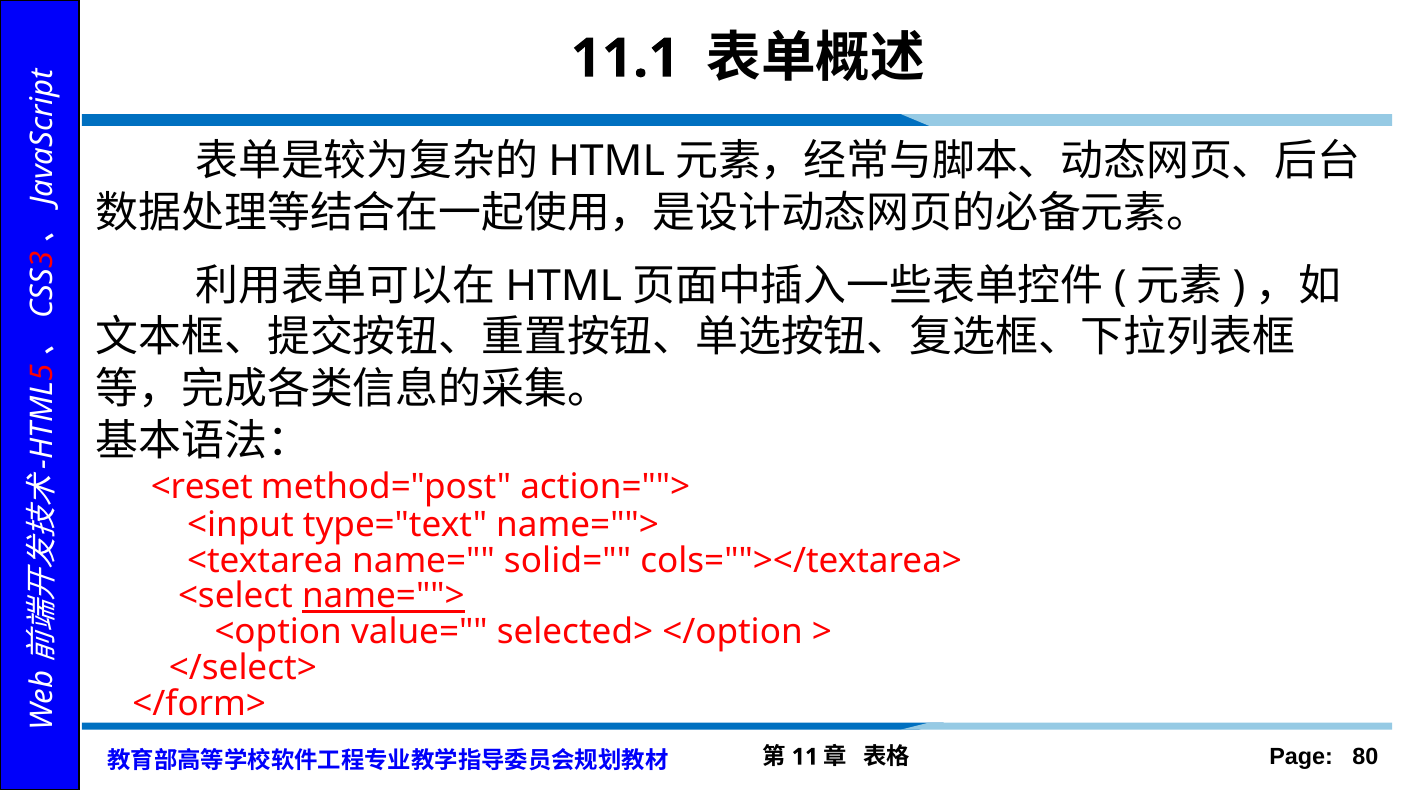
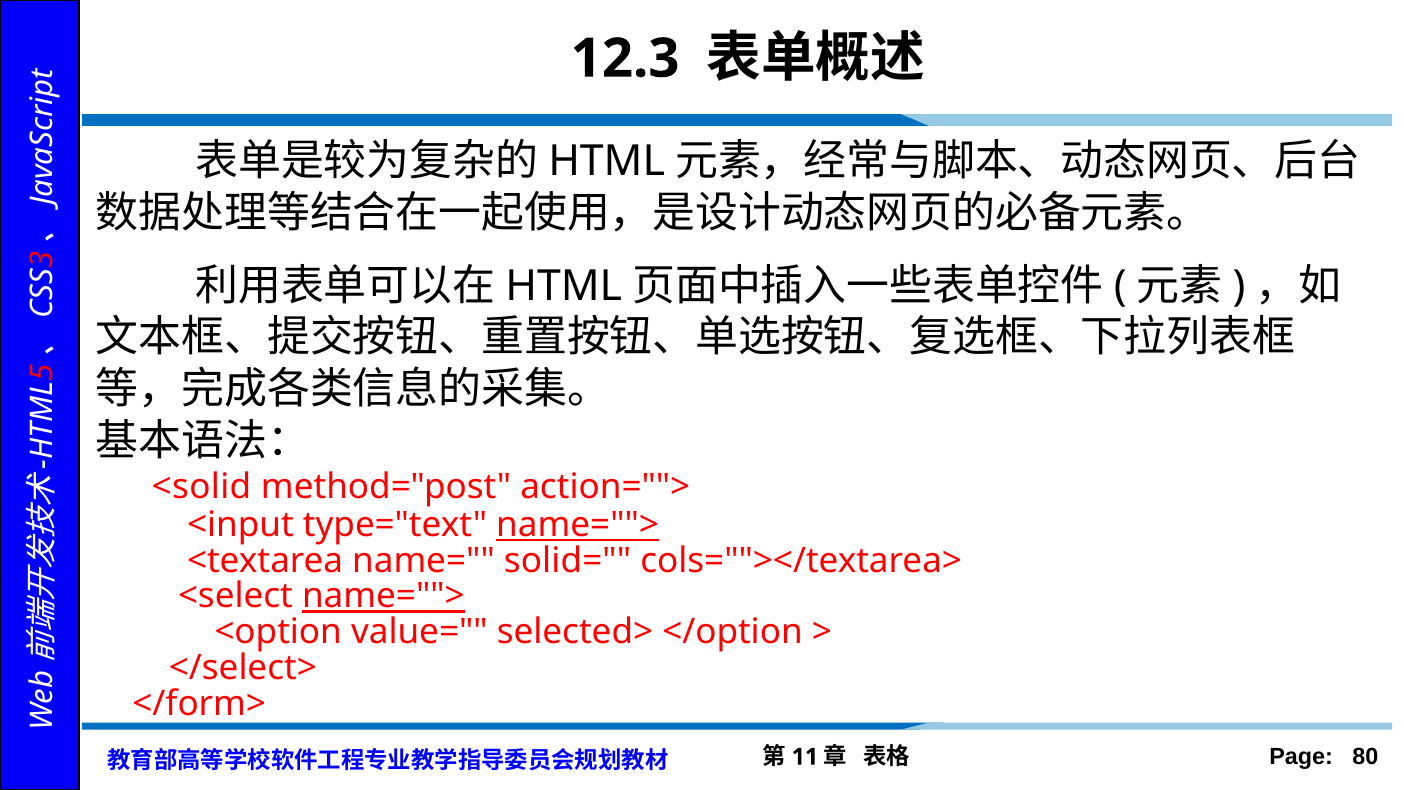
11.1: 11.1 -> 12.3
<reset: <reset -> <solid
name=""> at (578, 525) underline: none -> present
